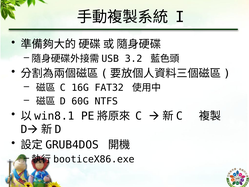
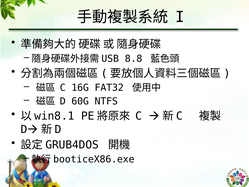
3.2: 3.2 -> 8.8
